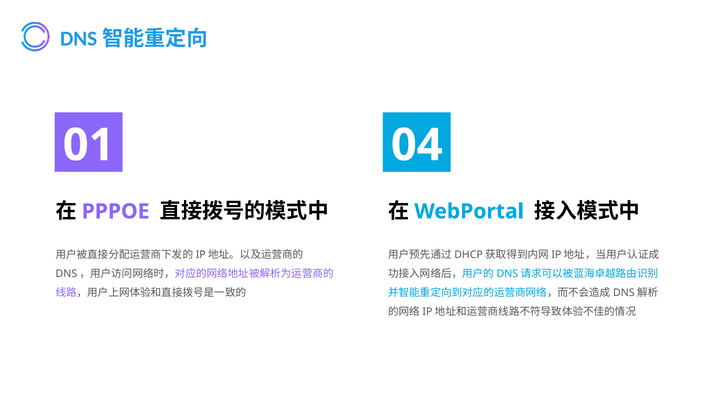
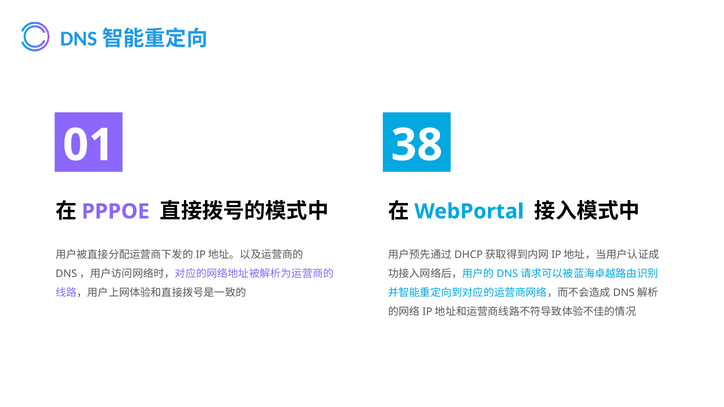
04: 04 -> 38
